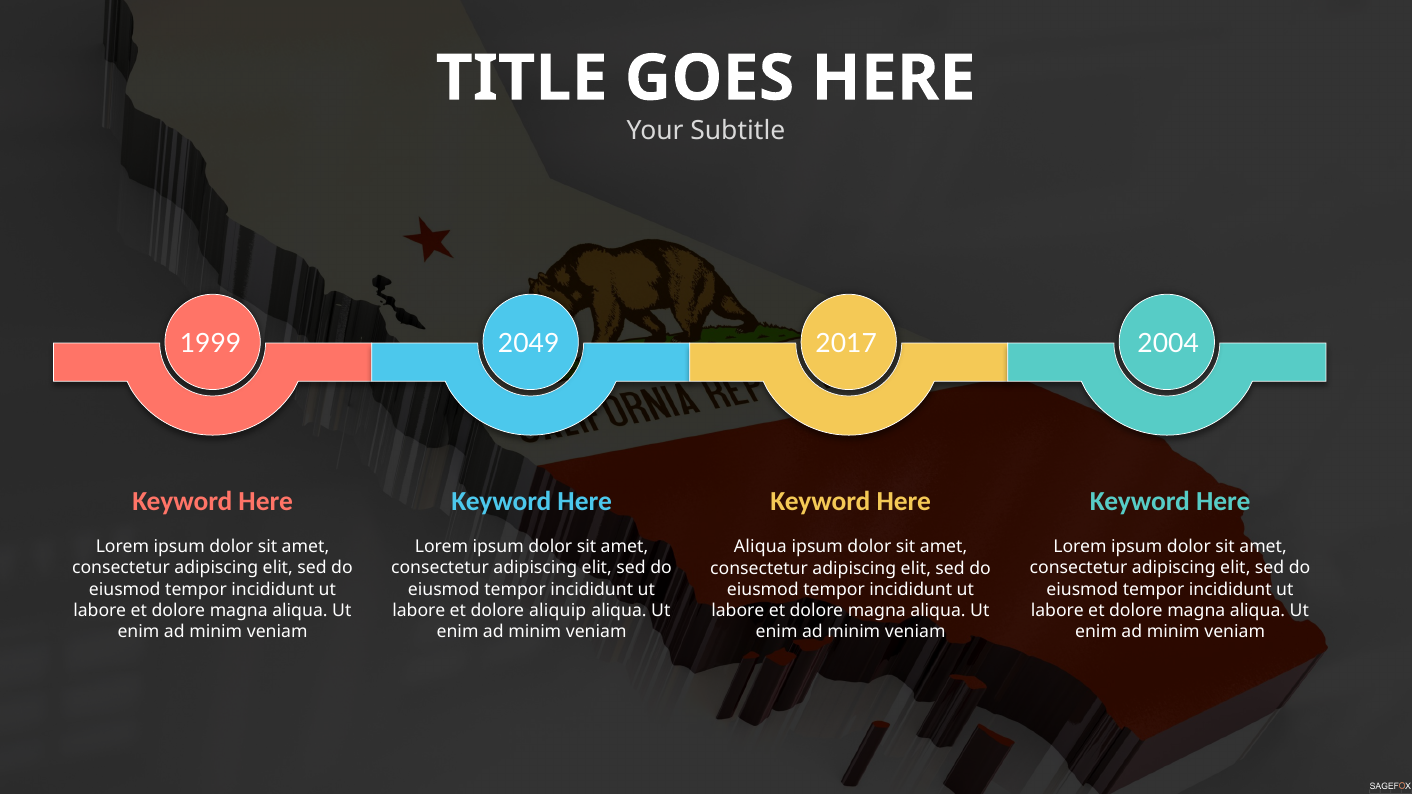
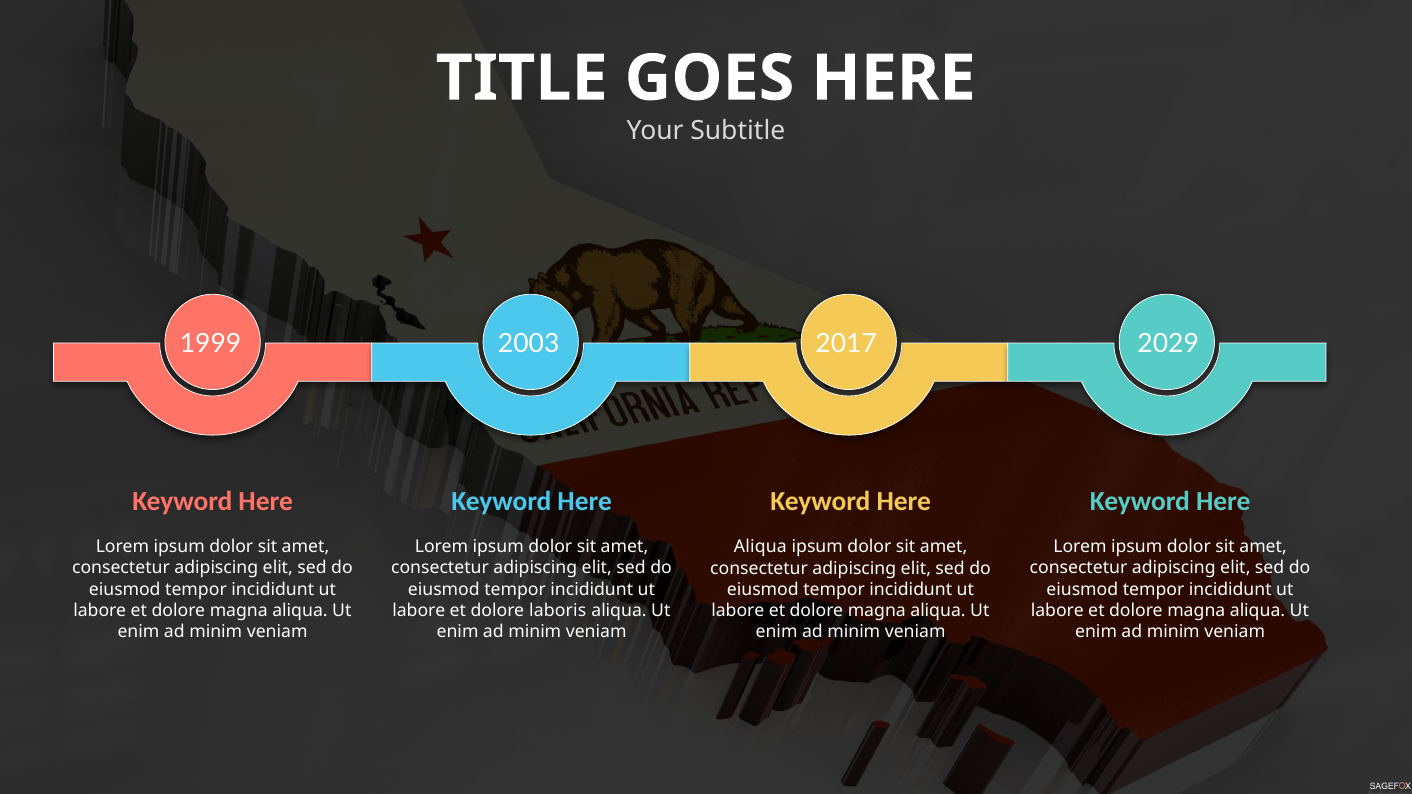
2049: 2049 -> 2003
2004: 2004 -> 2029
aliquip: aliquip -> laboris
